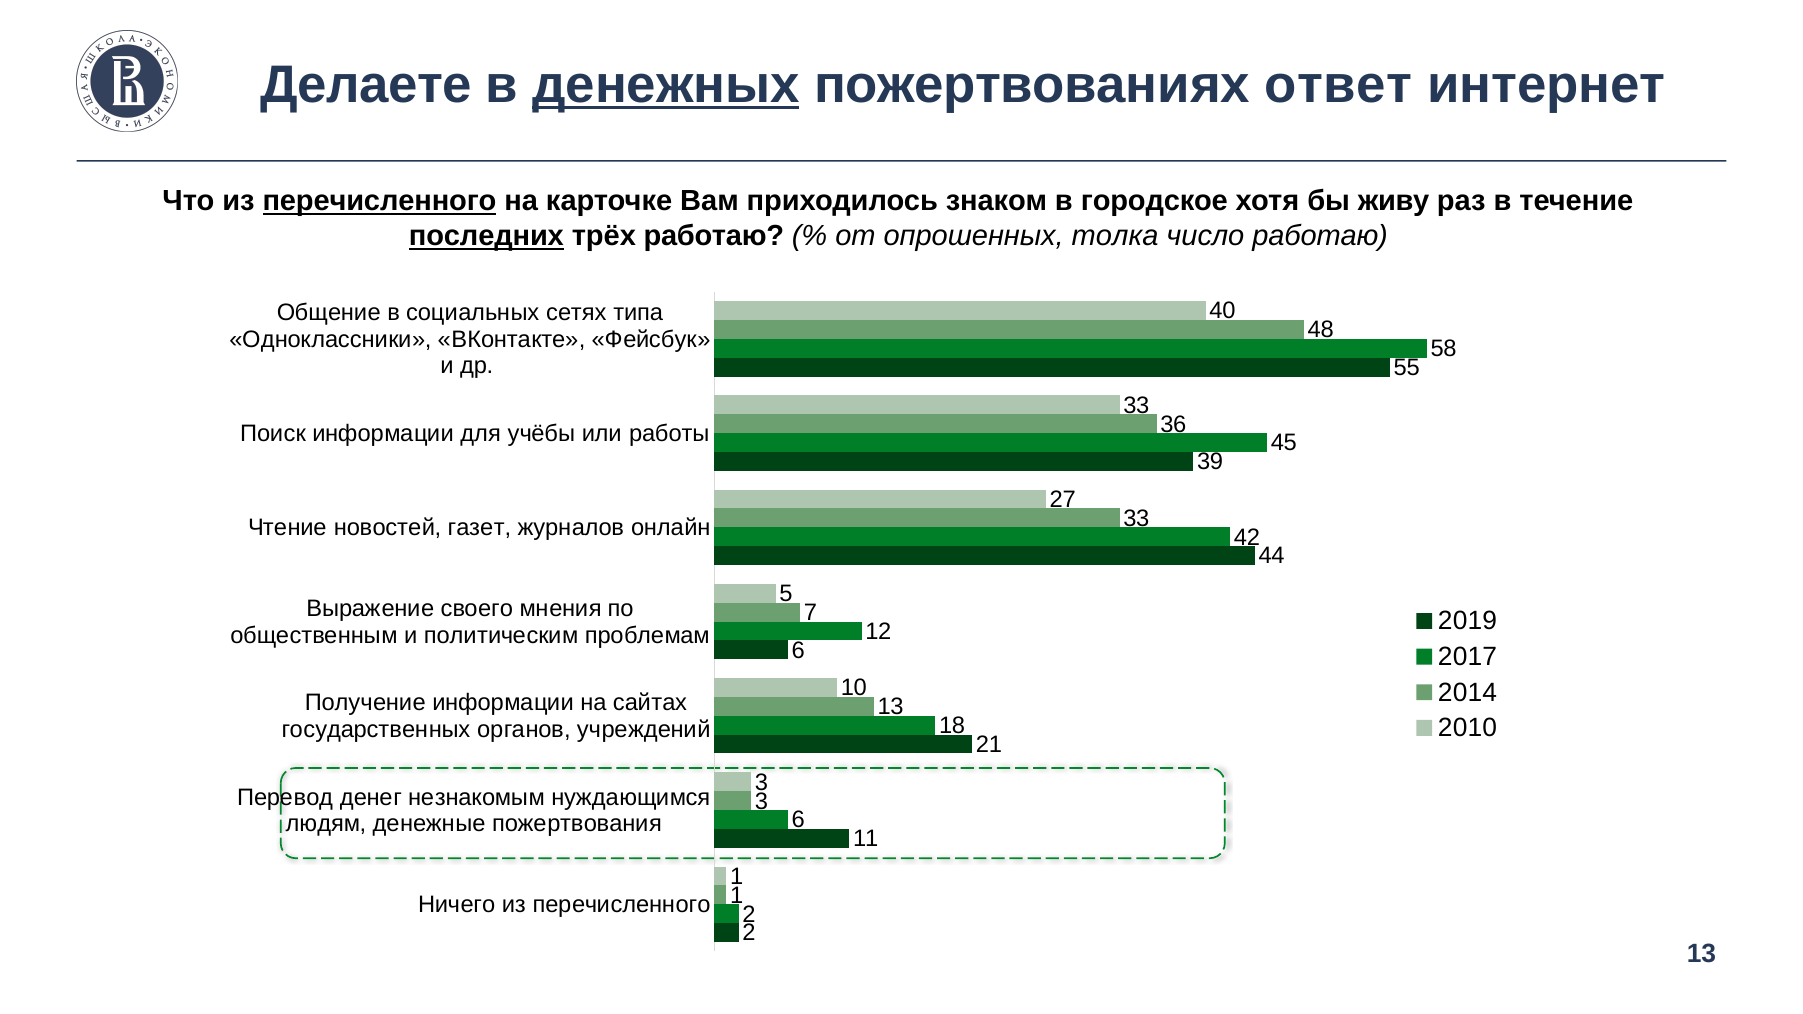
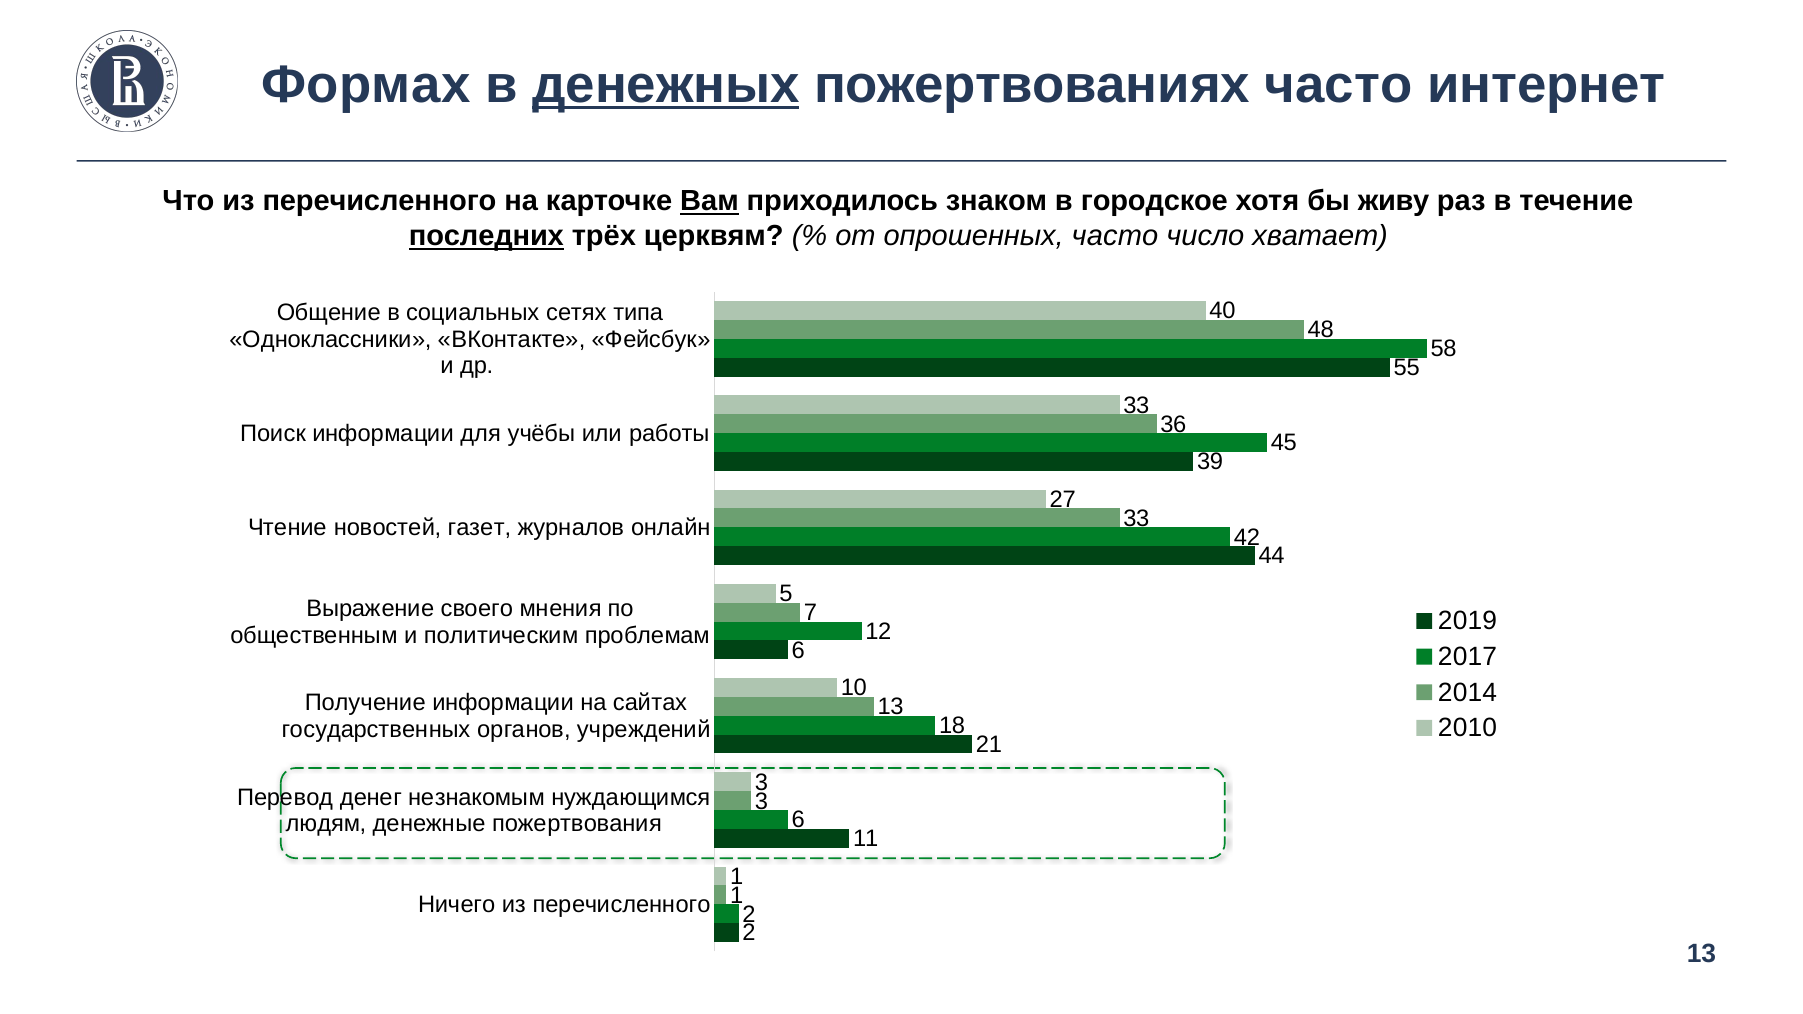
Делаете: Делаете -> Формах
пожертвованиях ответ: ответ -> часто
перечисленного at (379, 201) underline: present -> none
Вам underline: none -> present
трёх работаю: работаю -> церквям
опрошенных толка: толка -> часто
число работаю: работаю -> хватает
